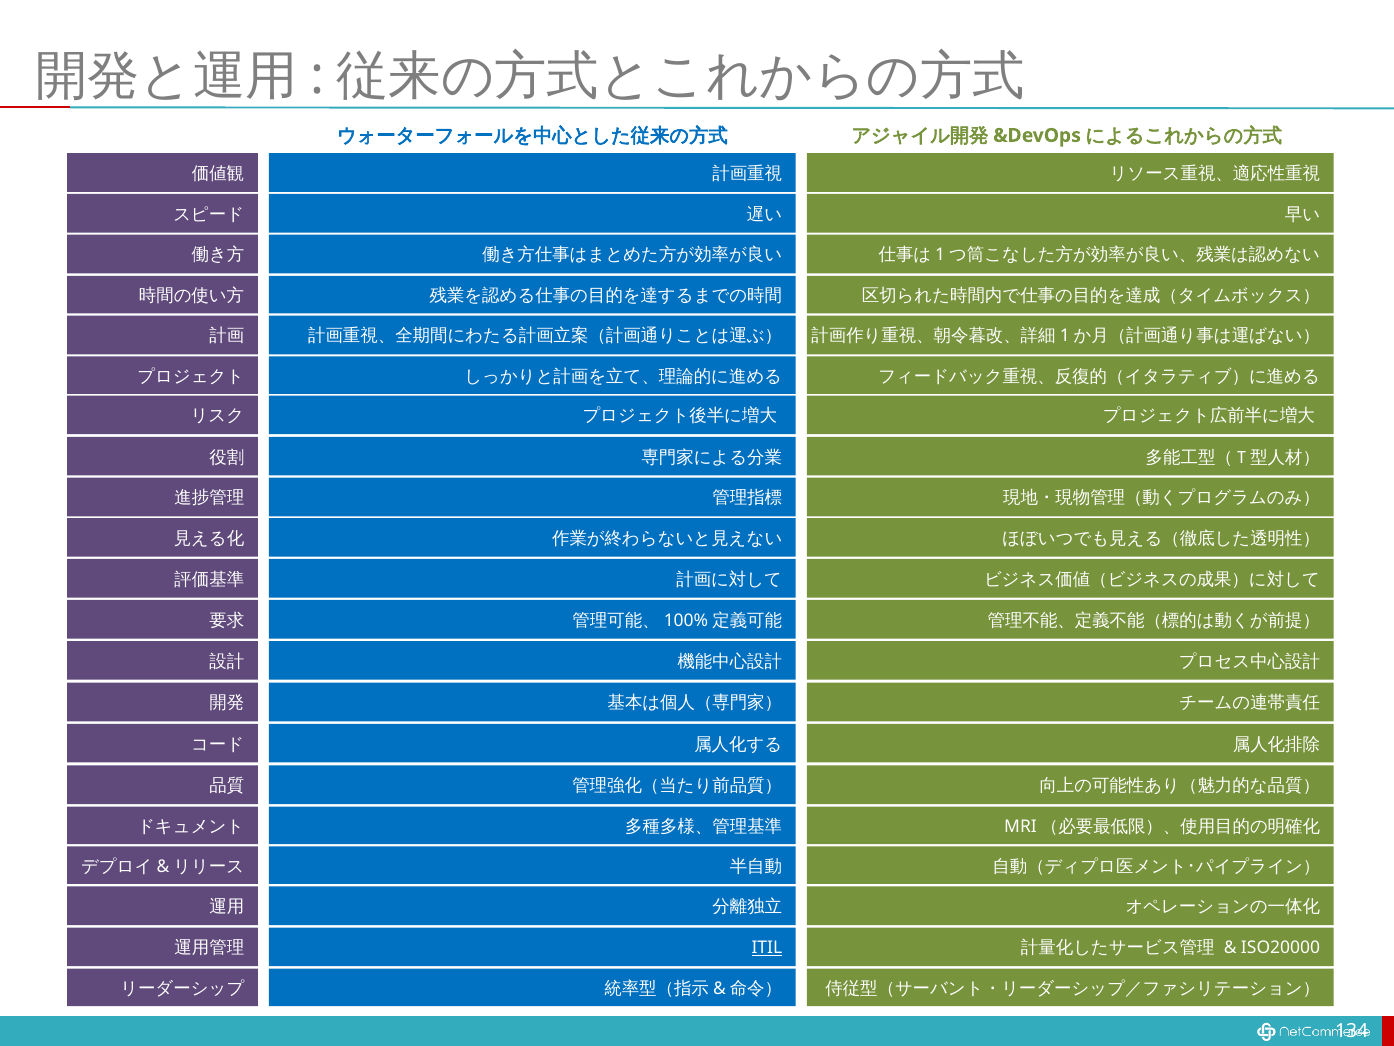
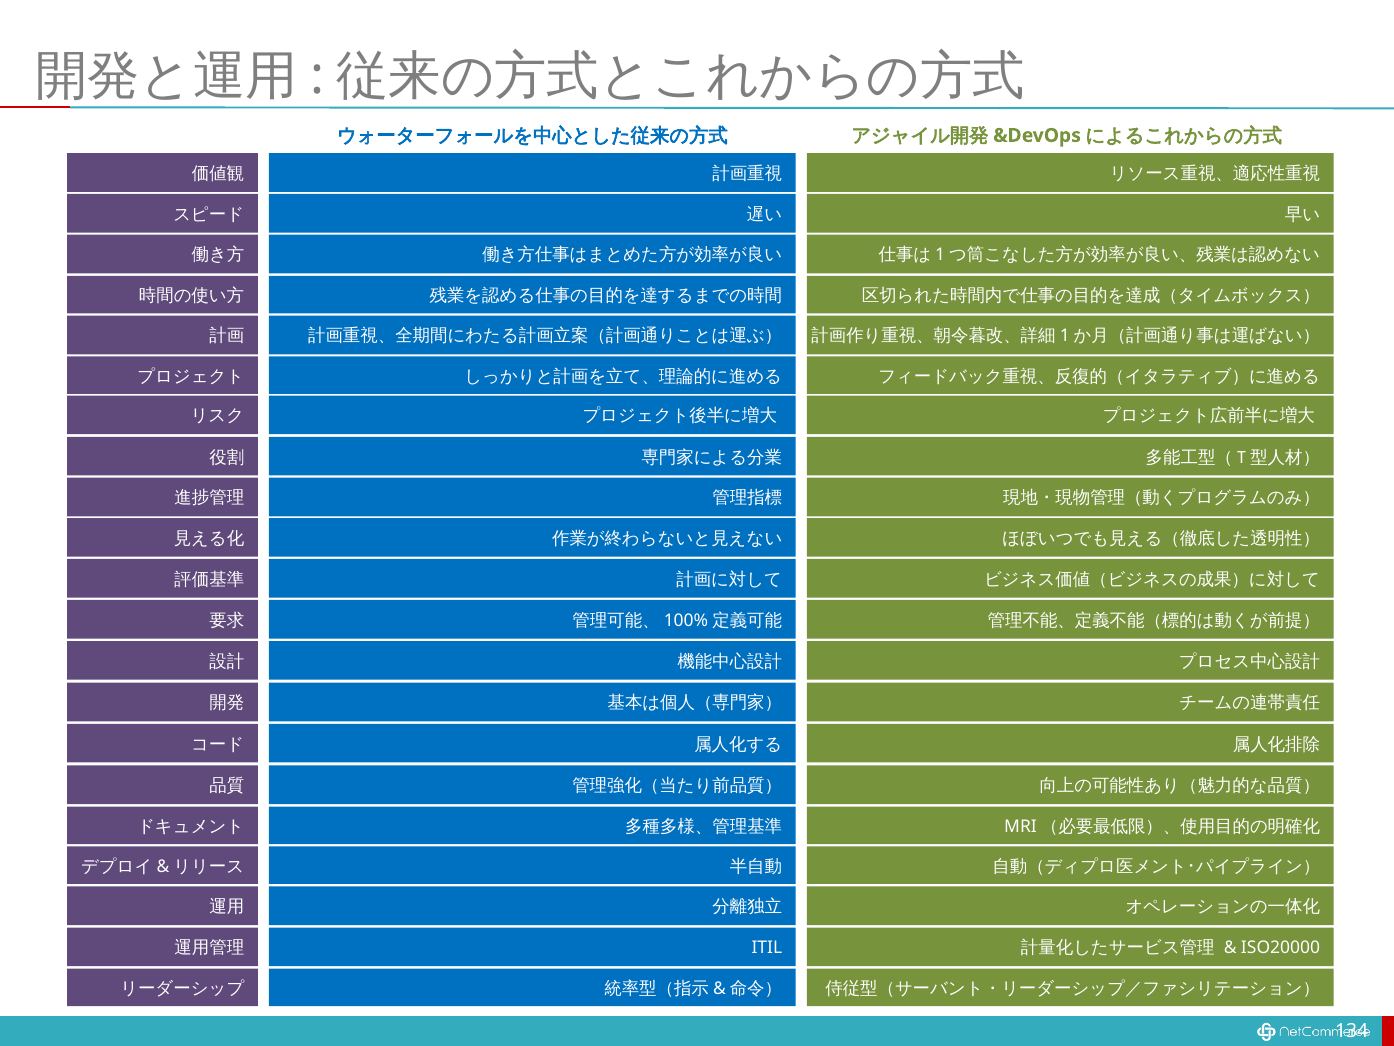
ITIL underline: present -> none
